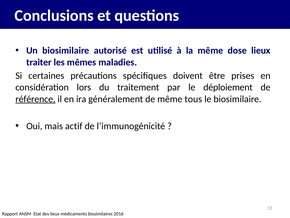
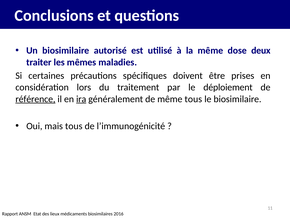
dose lieux: lieux -> deux
ira underline: none -> present
mais actif: actif -> tous
